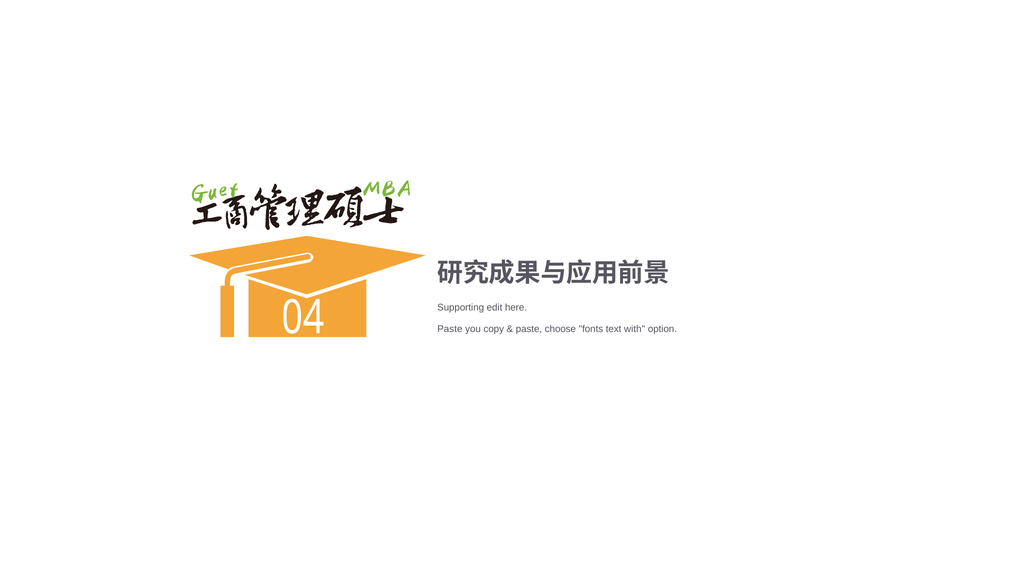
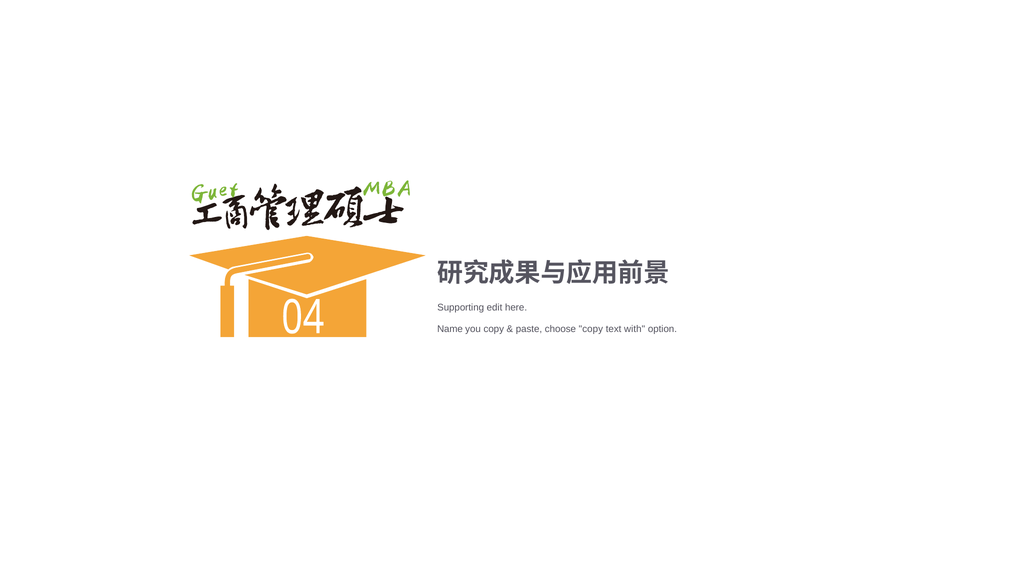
Paste at (450, 329): Paste -> Name
choose fonts: fonts -> copy
